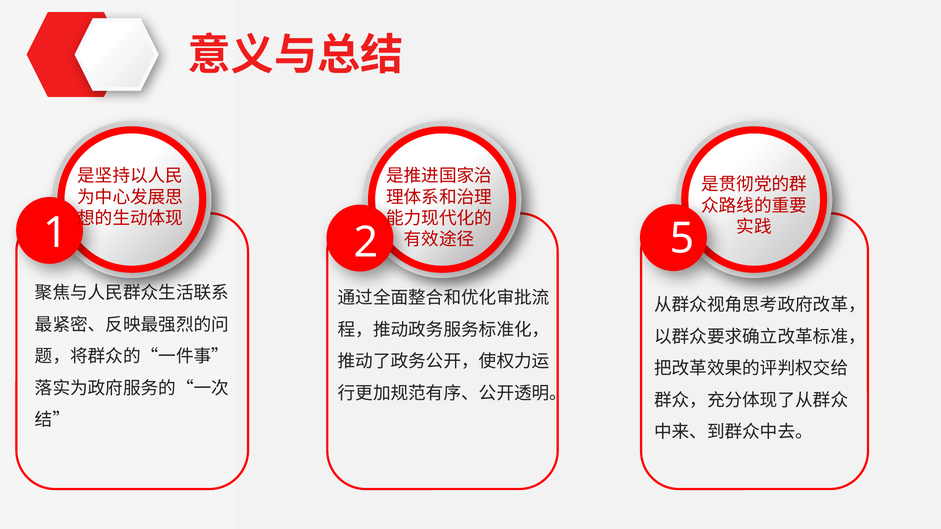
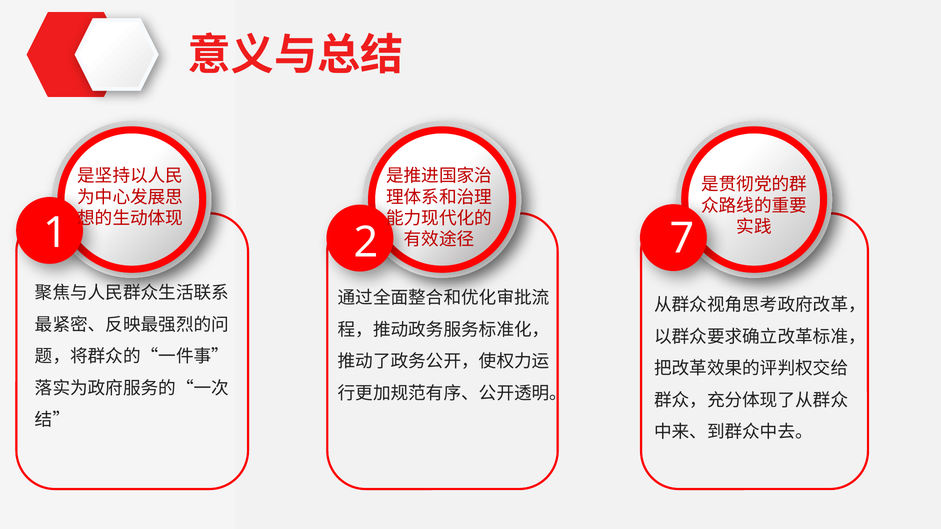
5: 5 -> 7
